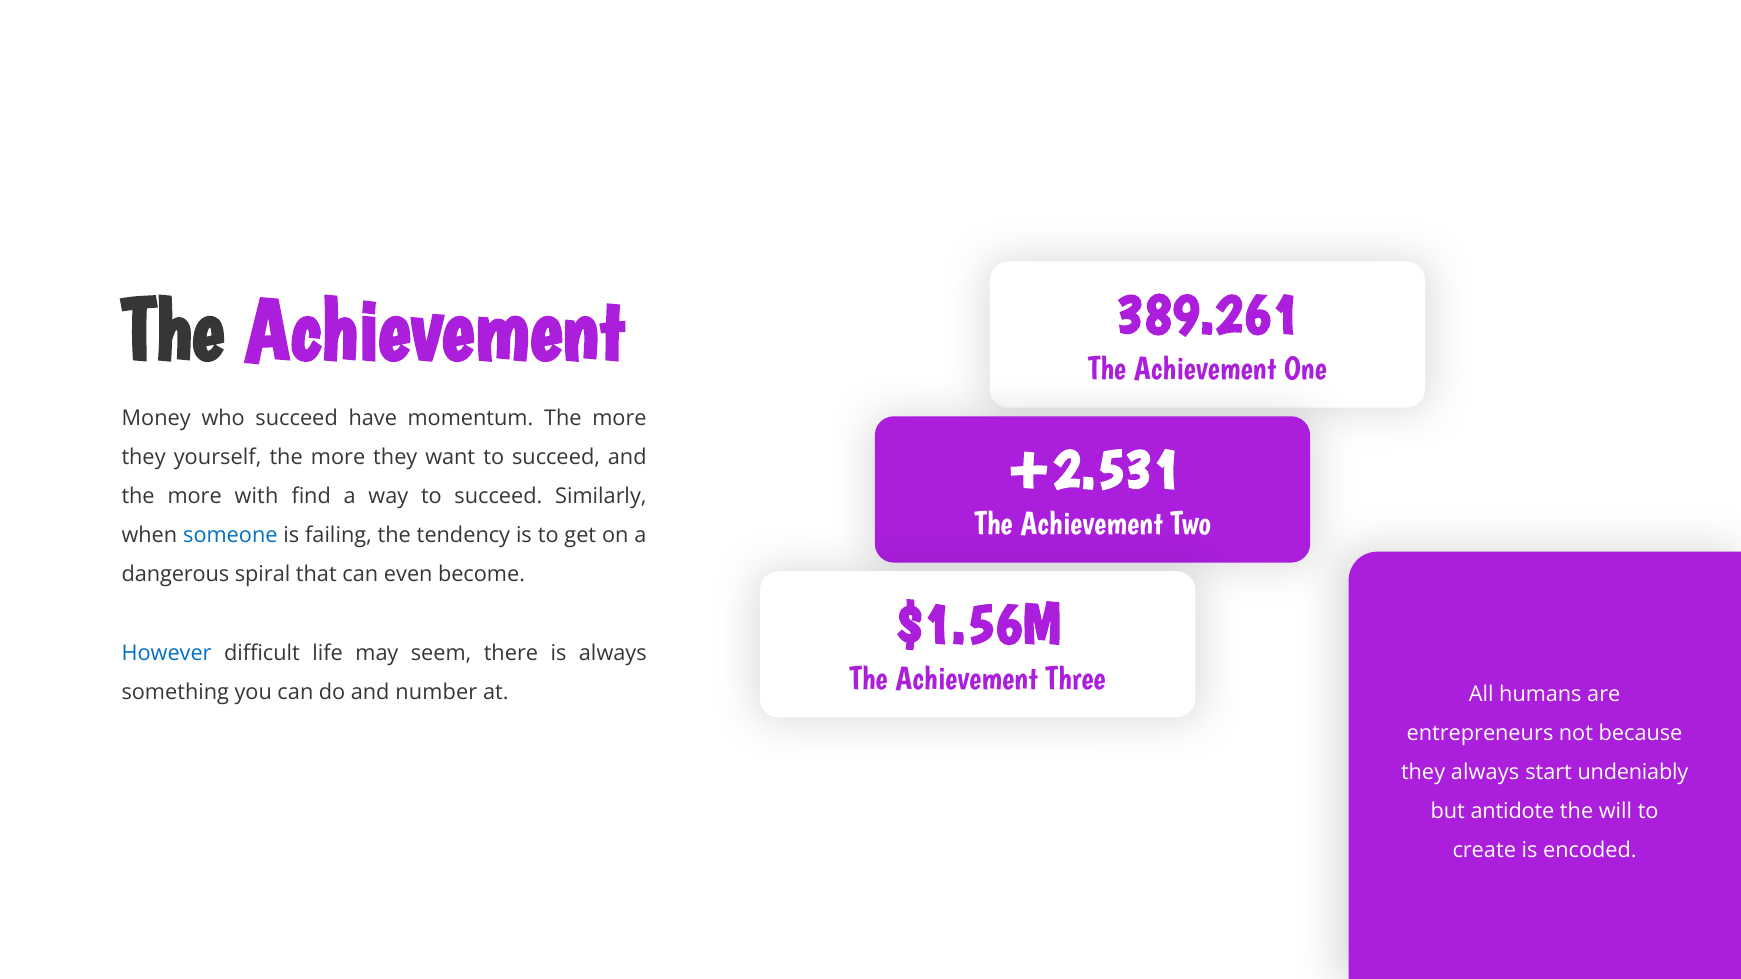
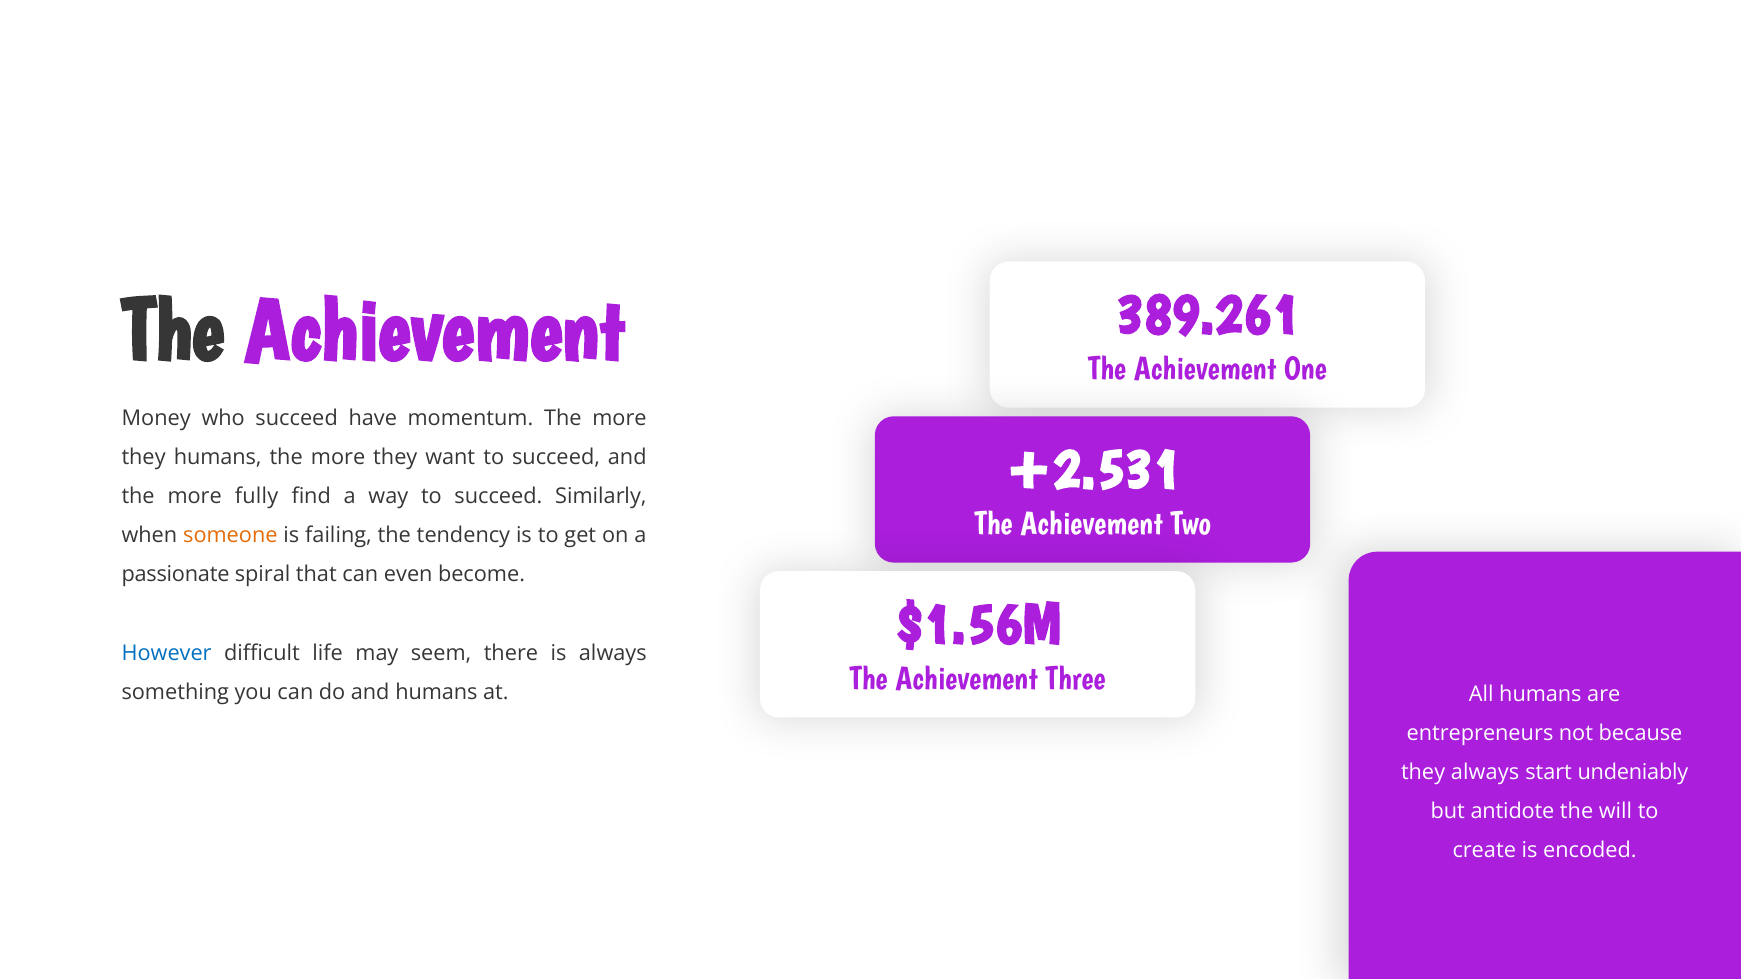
they yourself: yourself -> humans
with: with -> fully
someone colour: blue -> orange
dangerous: dangerous -> passionate
and number: number -> humans
